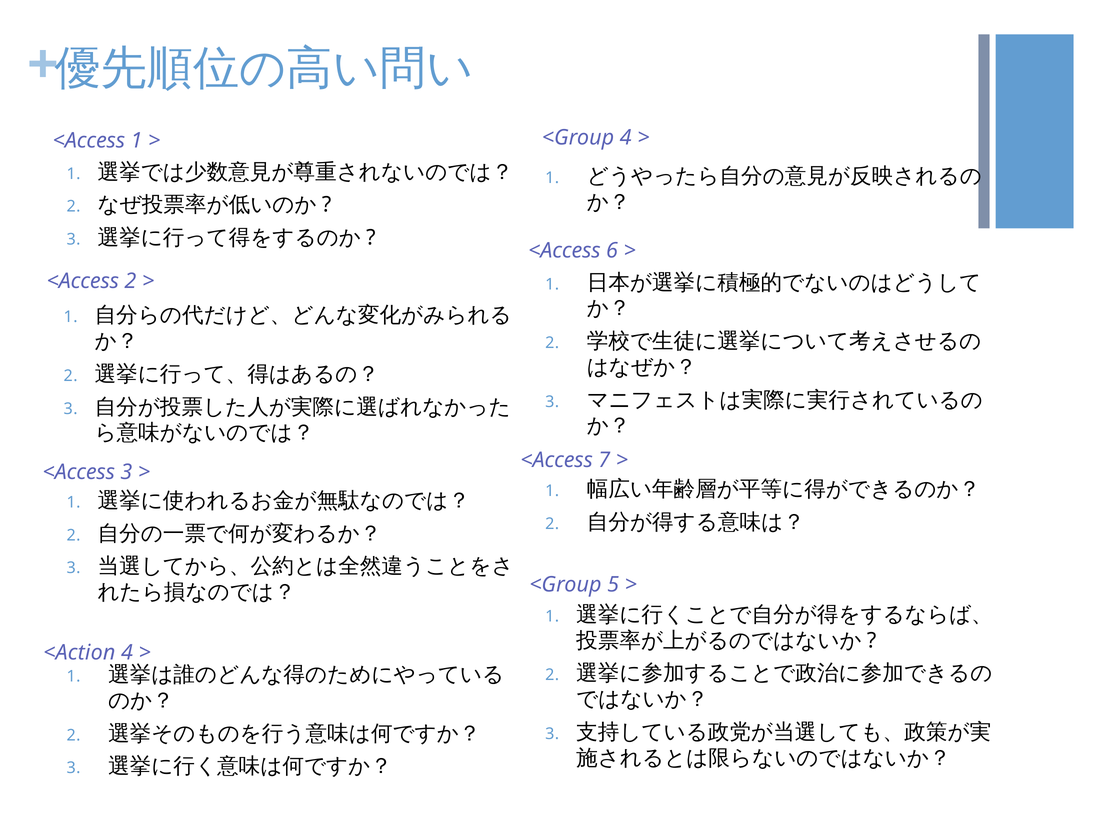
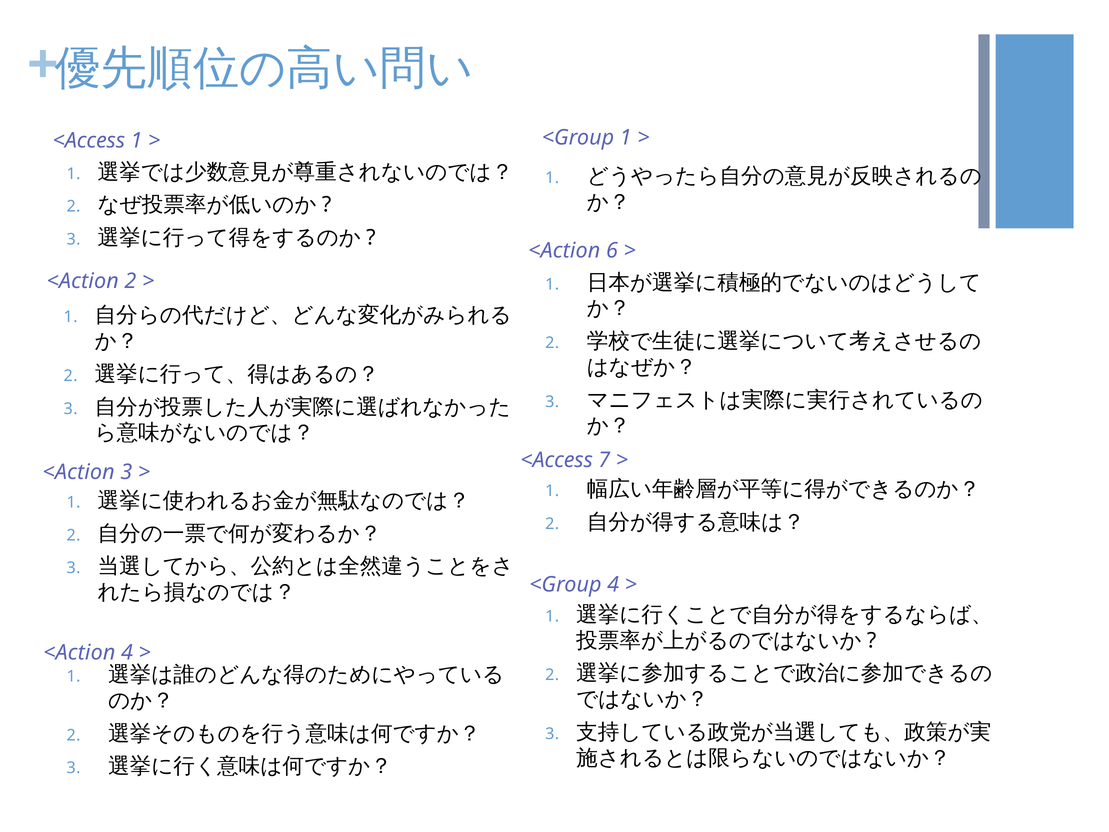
<Group 4: 4 -> 1
<Access at (564, 251): <Access -> <Action
<Access at (83, 281): <Access -> <Action
<Access at (79, 472): <Access -> <Action
<Group 5: 5 -> 4
